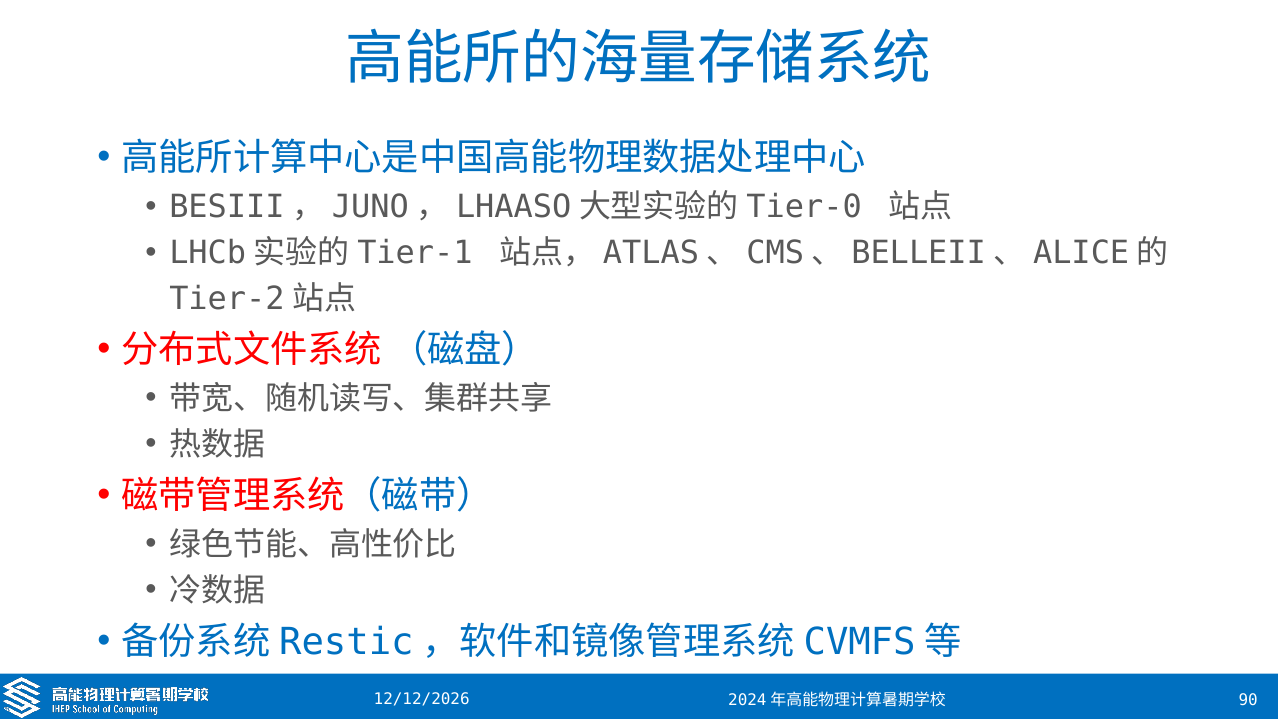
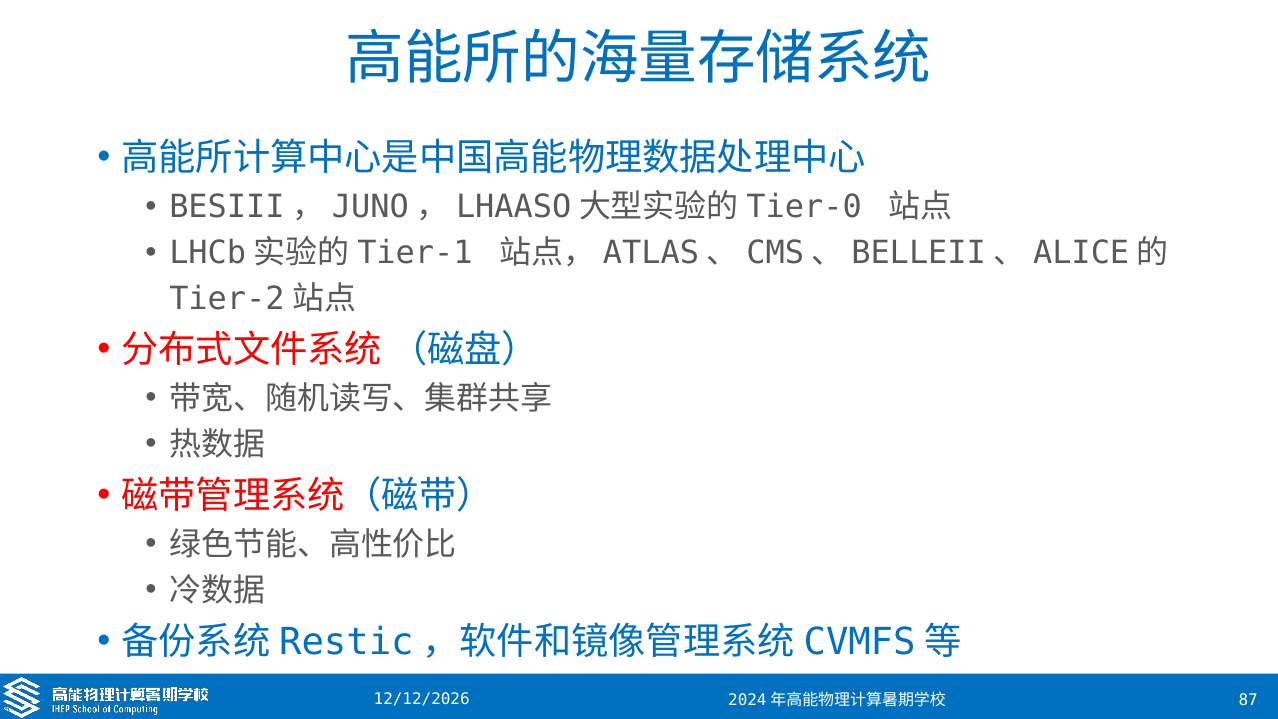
90: 90 -> 87
